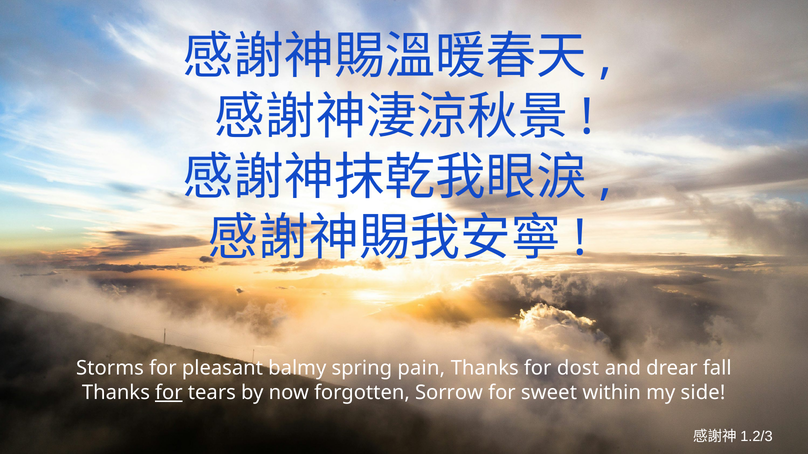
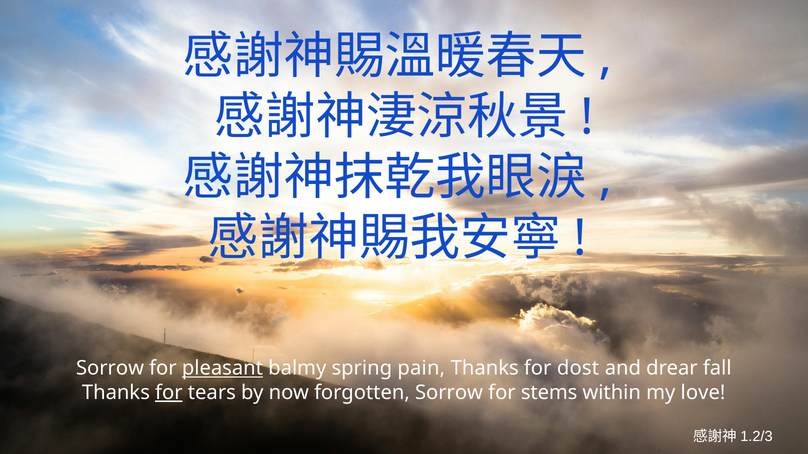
Storms at (110, 369): Storms -> Sorrow
pleasant underline: none -> present
sweet: sweet -> stems
side: side -> love
